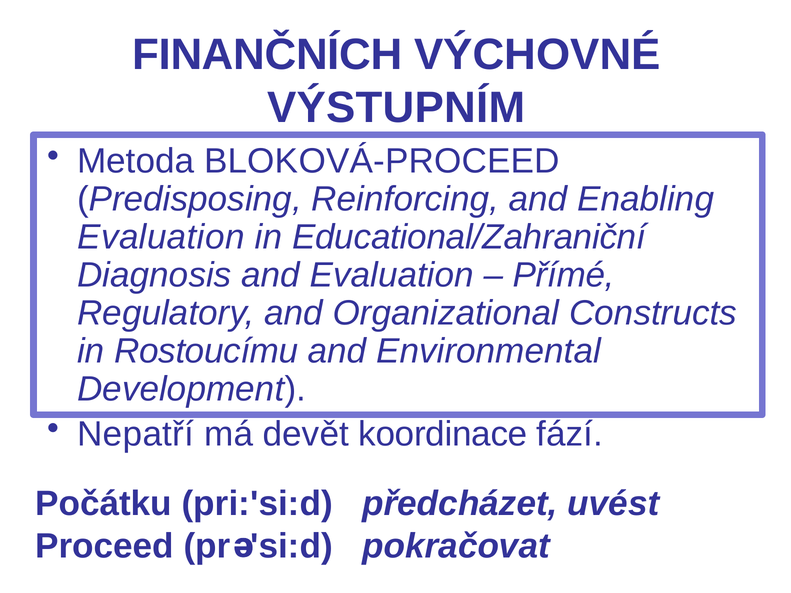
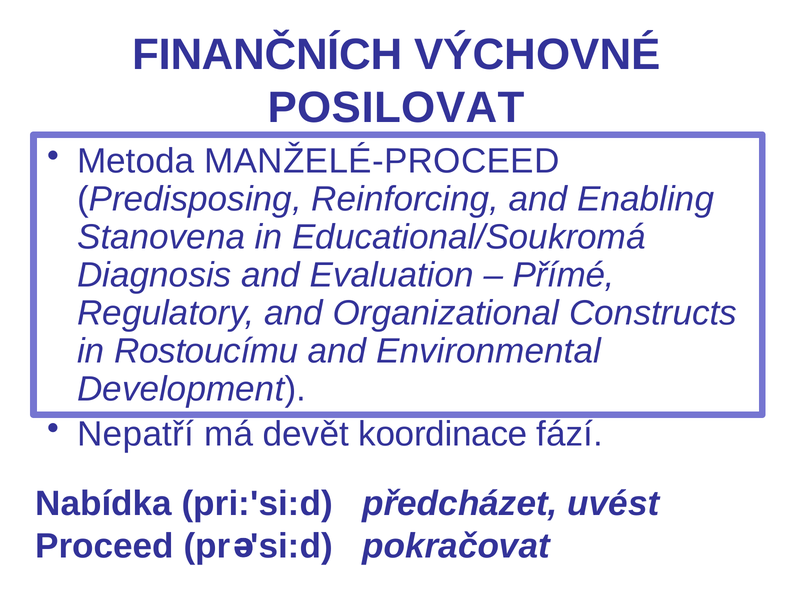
VÝSTUPNÍM: VÝSTUPNÍM -> POSILOVAT
BLOKOVÁ-PROCEED: BLOKOVÁ-PROCEED -> MANŽELÉ-PROCEED
Evaluation at (161, 237): Evaluation -> Stanovena
Educational/Zahraniční: Educational/Zahraniční -> Educational/Soukromá
Počátku: Počátku -> Nabídka
